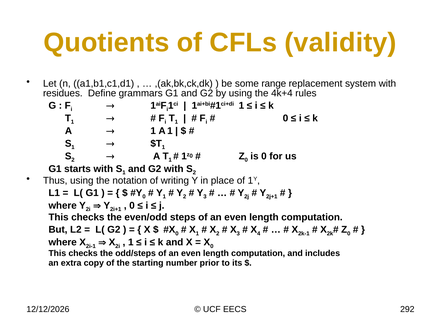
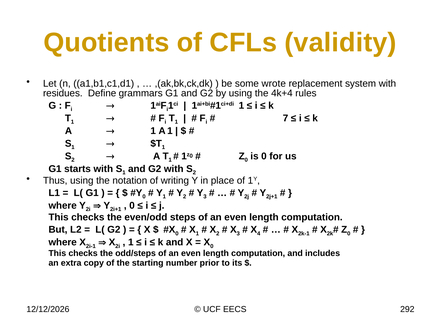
range: range -> wrote
0 at (286, 118): 0 -> 7
